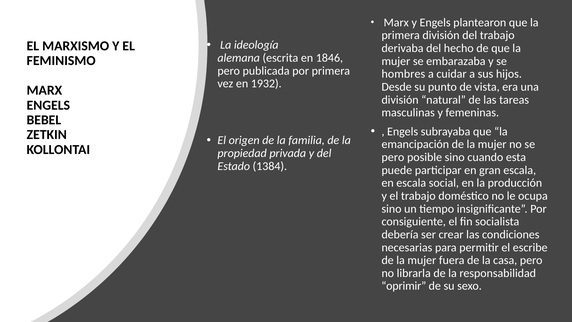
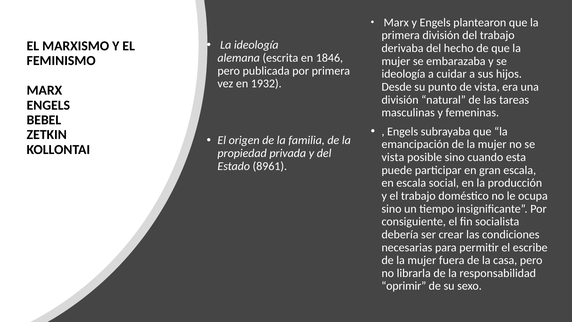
hombres at (403, 74): hombres -> ideología
pero at (393, 157): pero -> vista
1384: 1384 -> 8961
